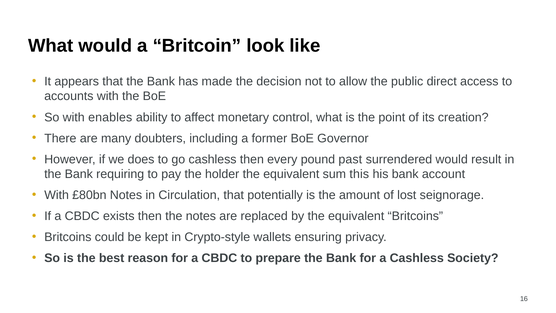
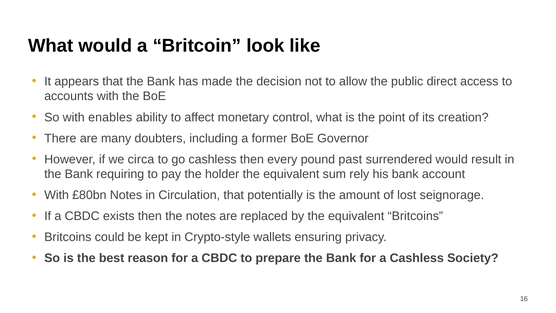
does: does -> circa
this: this -> rely
